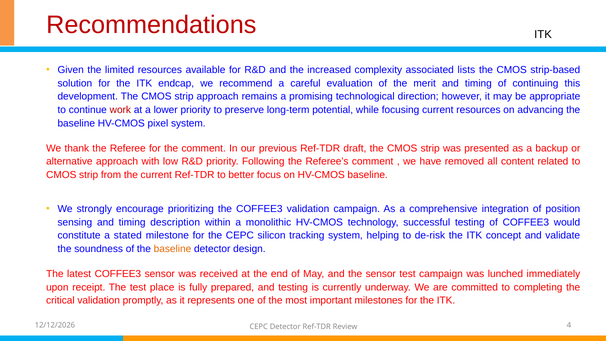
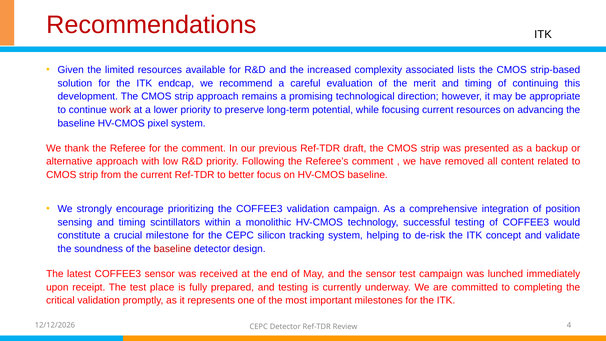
description: description -> scintillators
stated: stated -> crucial
baseline at (172, 249) colour: orange -> red
